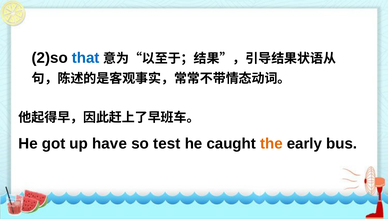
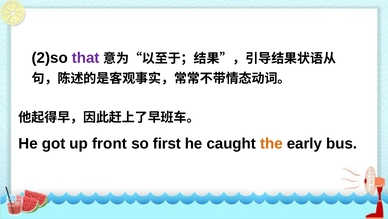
that colour: blue -> purple
have: have -> front
test: test -> first
